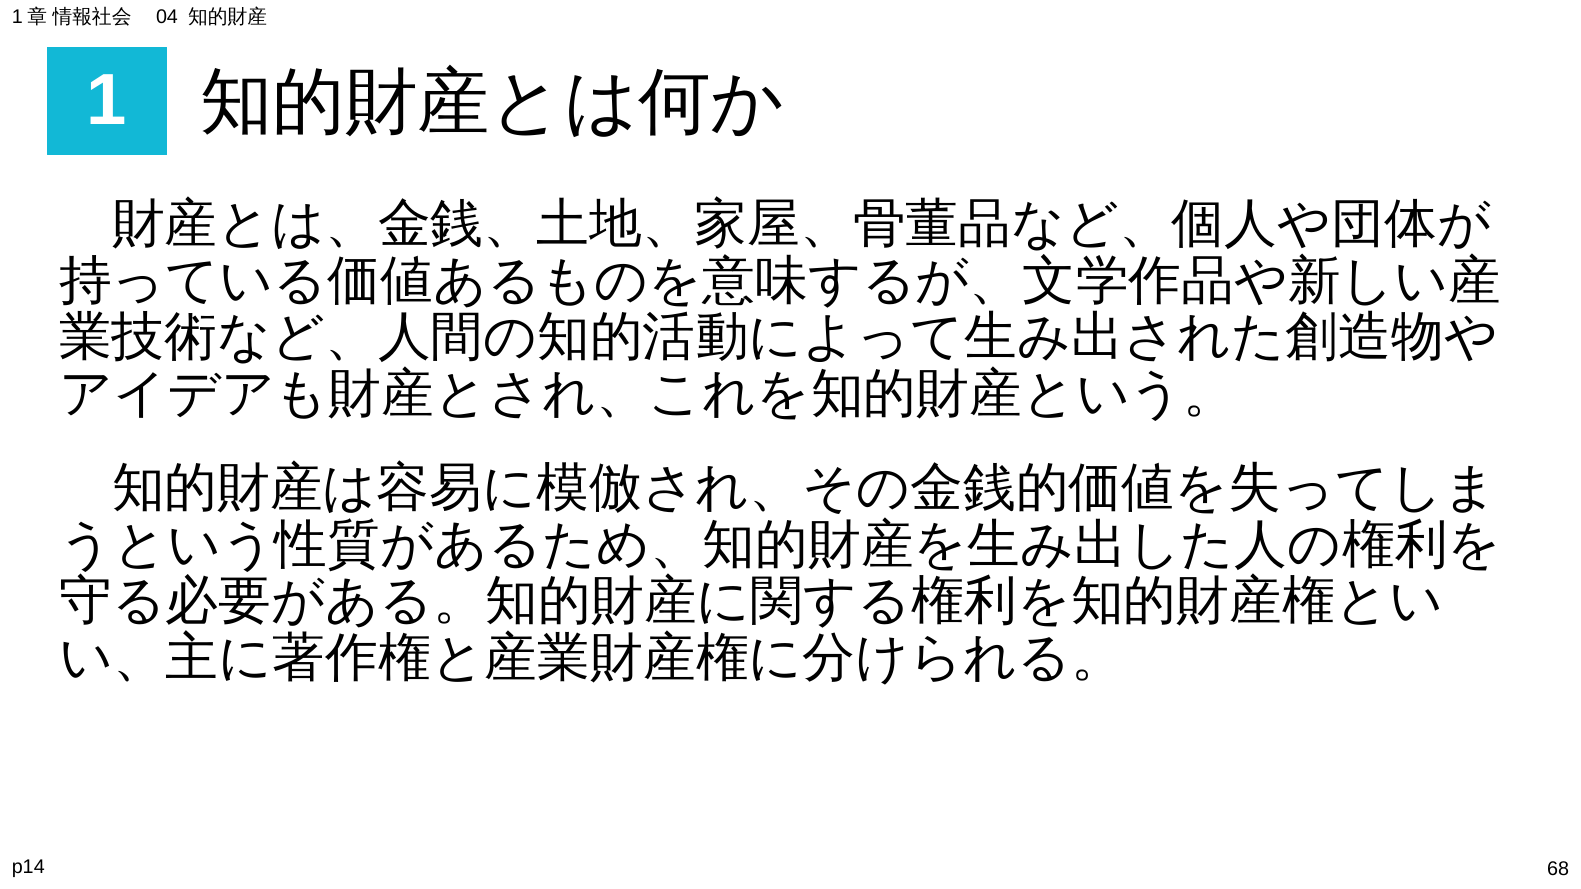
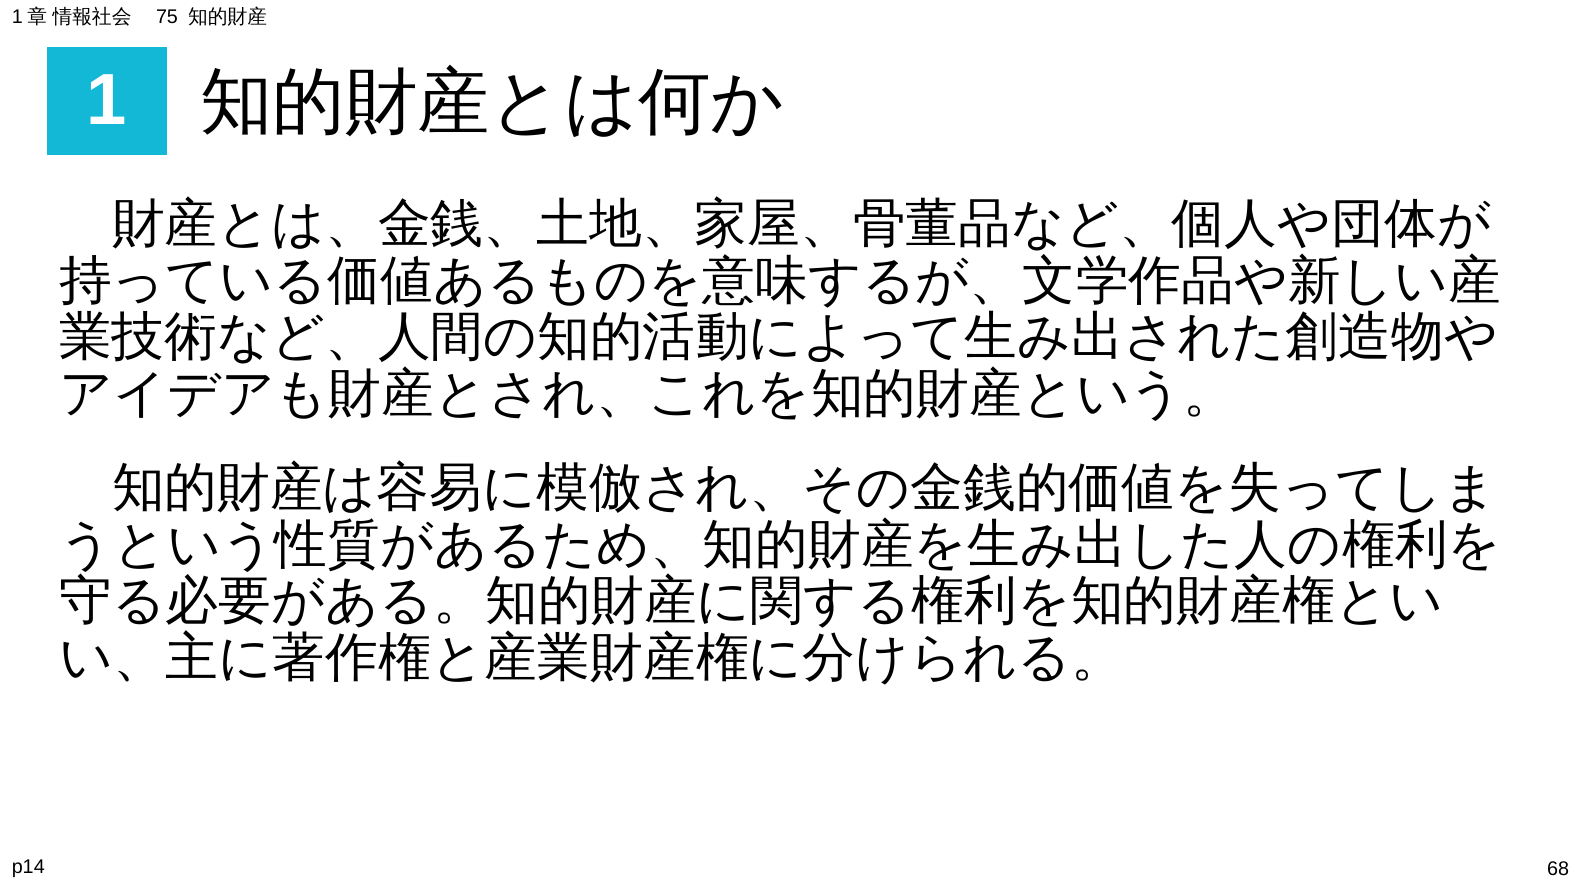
04: 04 -> 75
